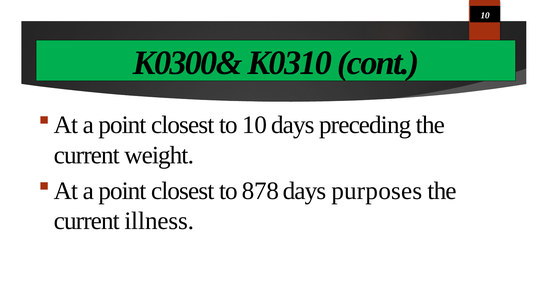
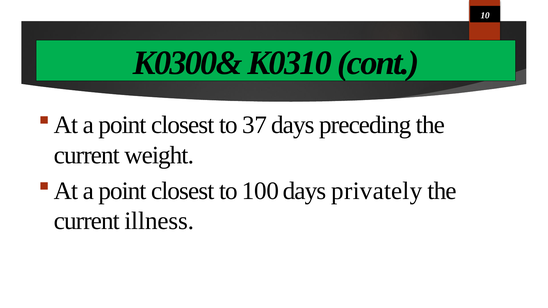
to 10: 10 -> 37
878: 878 -> 100
purposes: purposes -> privately
